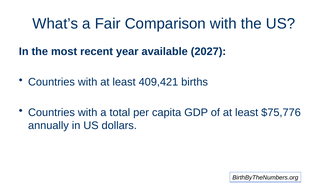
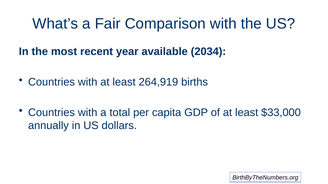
2027: 2027 -> 2034
409,421: 409,421 -> 264,919
$75,776: $75,776 -> $33,000
